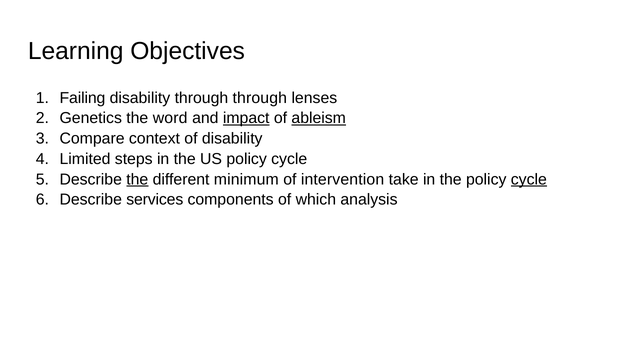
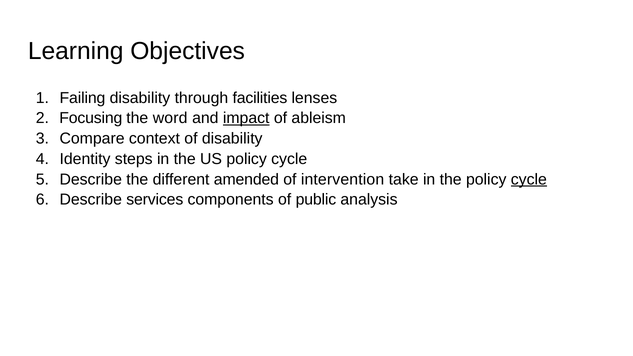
through through: through -> facilities
Genetics: Genetics -> Focusing
ableism underline: present -> none
Limited: Limited -> Identity
the at (137, 179) underline: present -> none
minimum: minimum -> amended
which: which -> public
